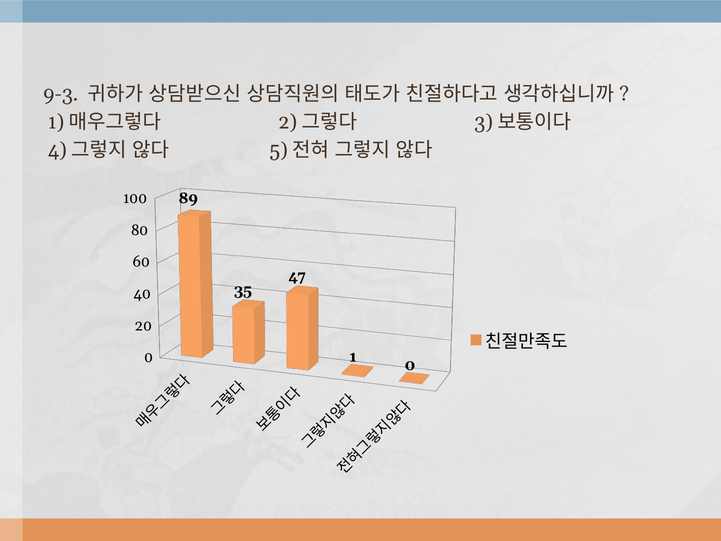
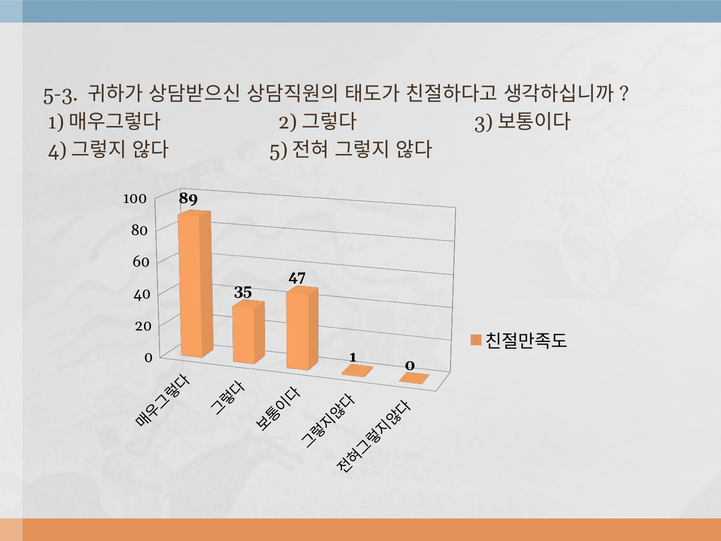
9-3: 9-3 -> 5-3
